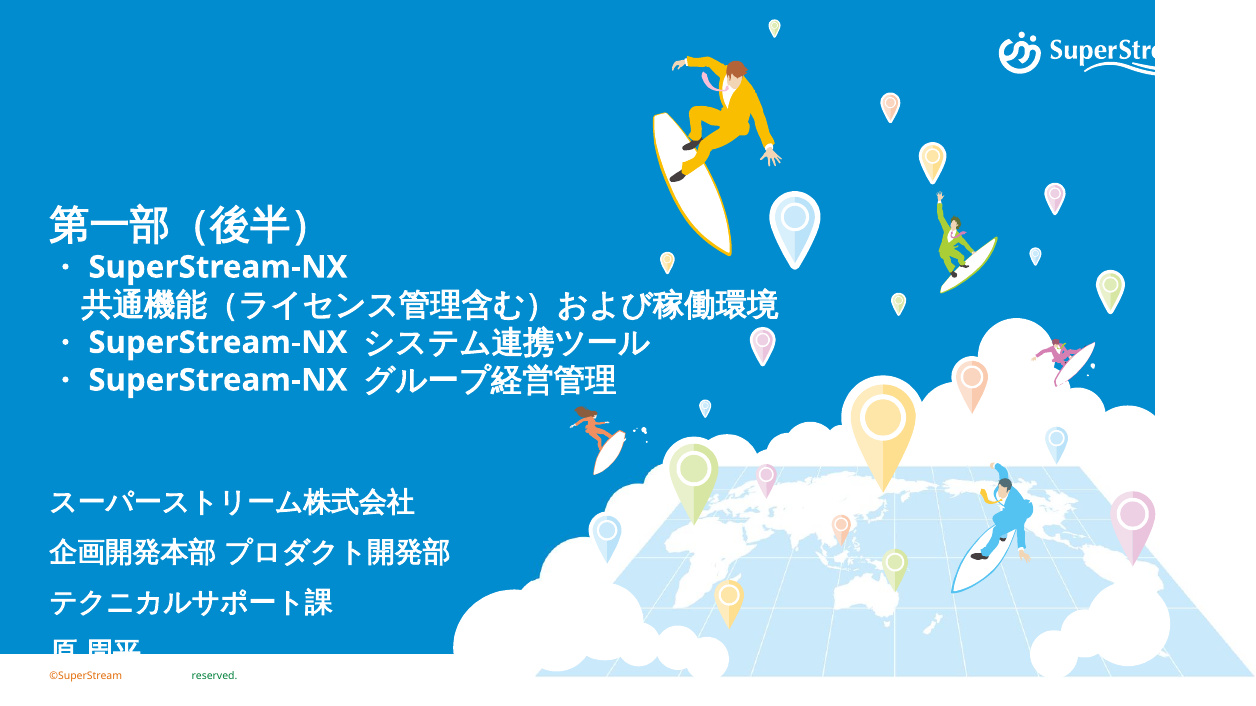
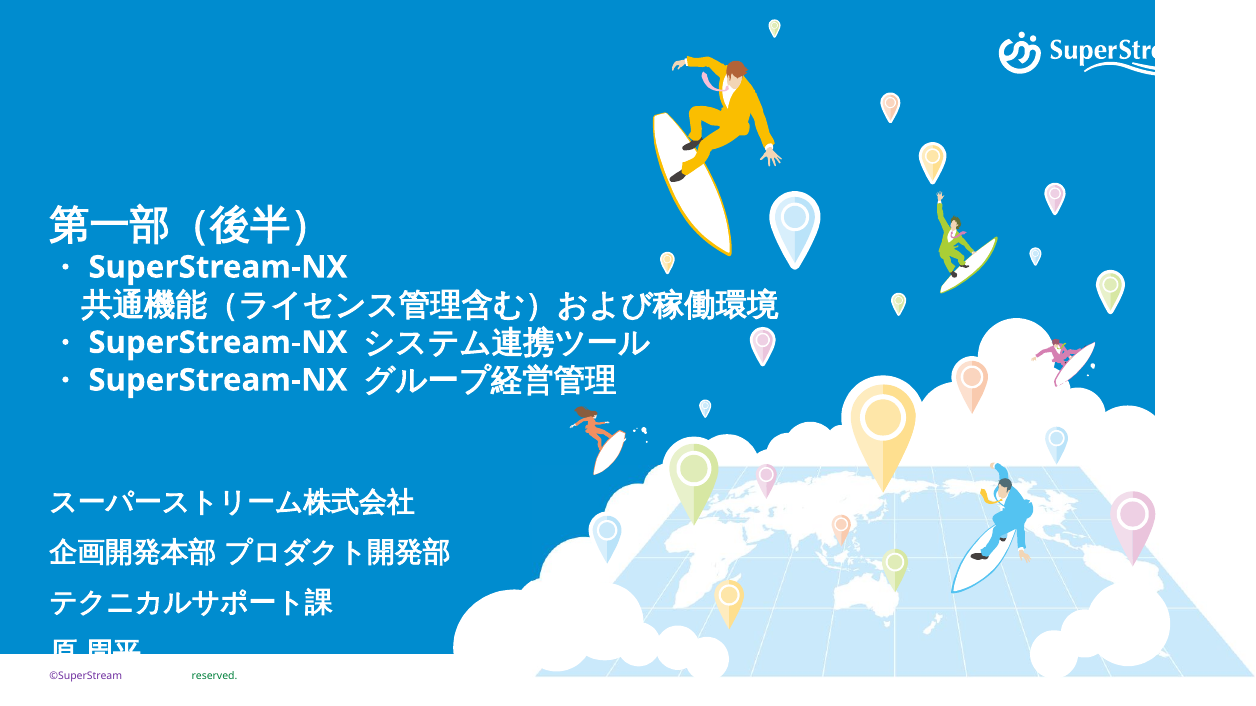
©SuperStream colour: orange -> purple
